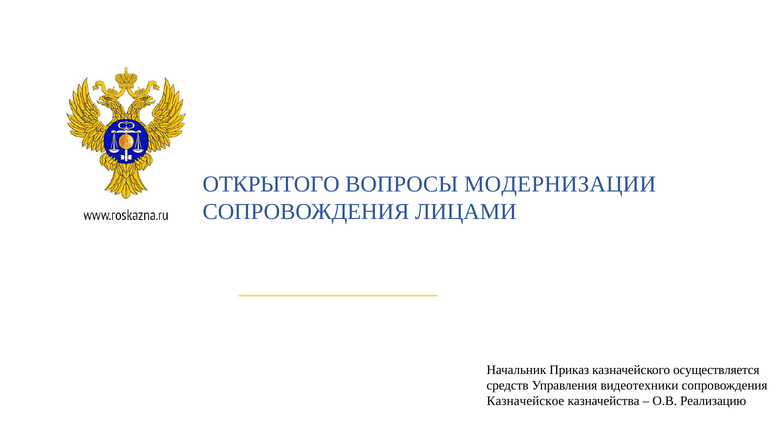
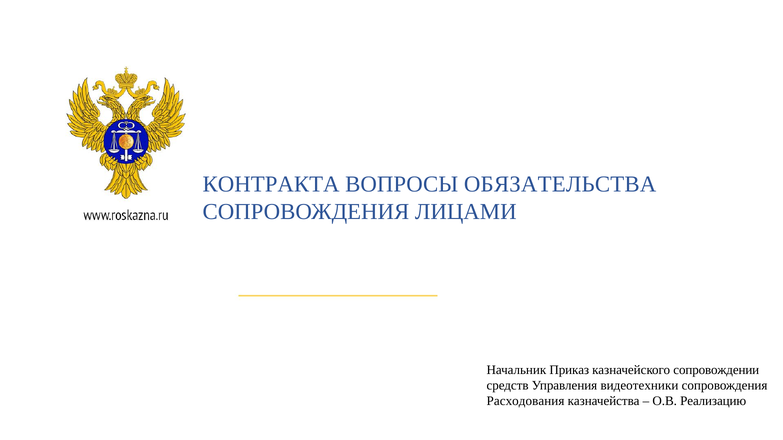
ОТКРЫТОГО: ОТКРЫТОГО -> КОНТРАКТА
МОДЕРНИЗАЦИИ: МОДЕРНИЗАЦИИ -> ОБЯЗАТЕЛЬСТВА
осуществляется: осуществляется -> сопровождении
Казначейское: Казначейское -> Расходования
